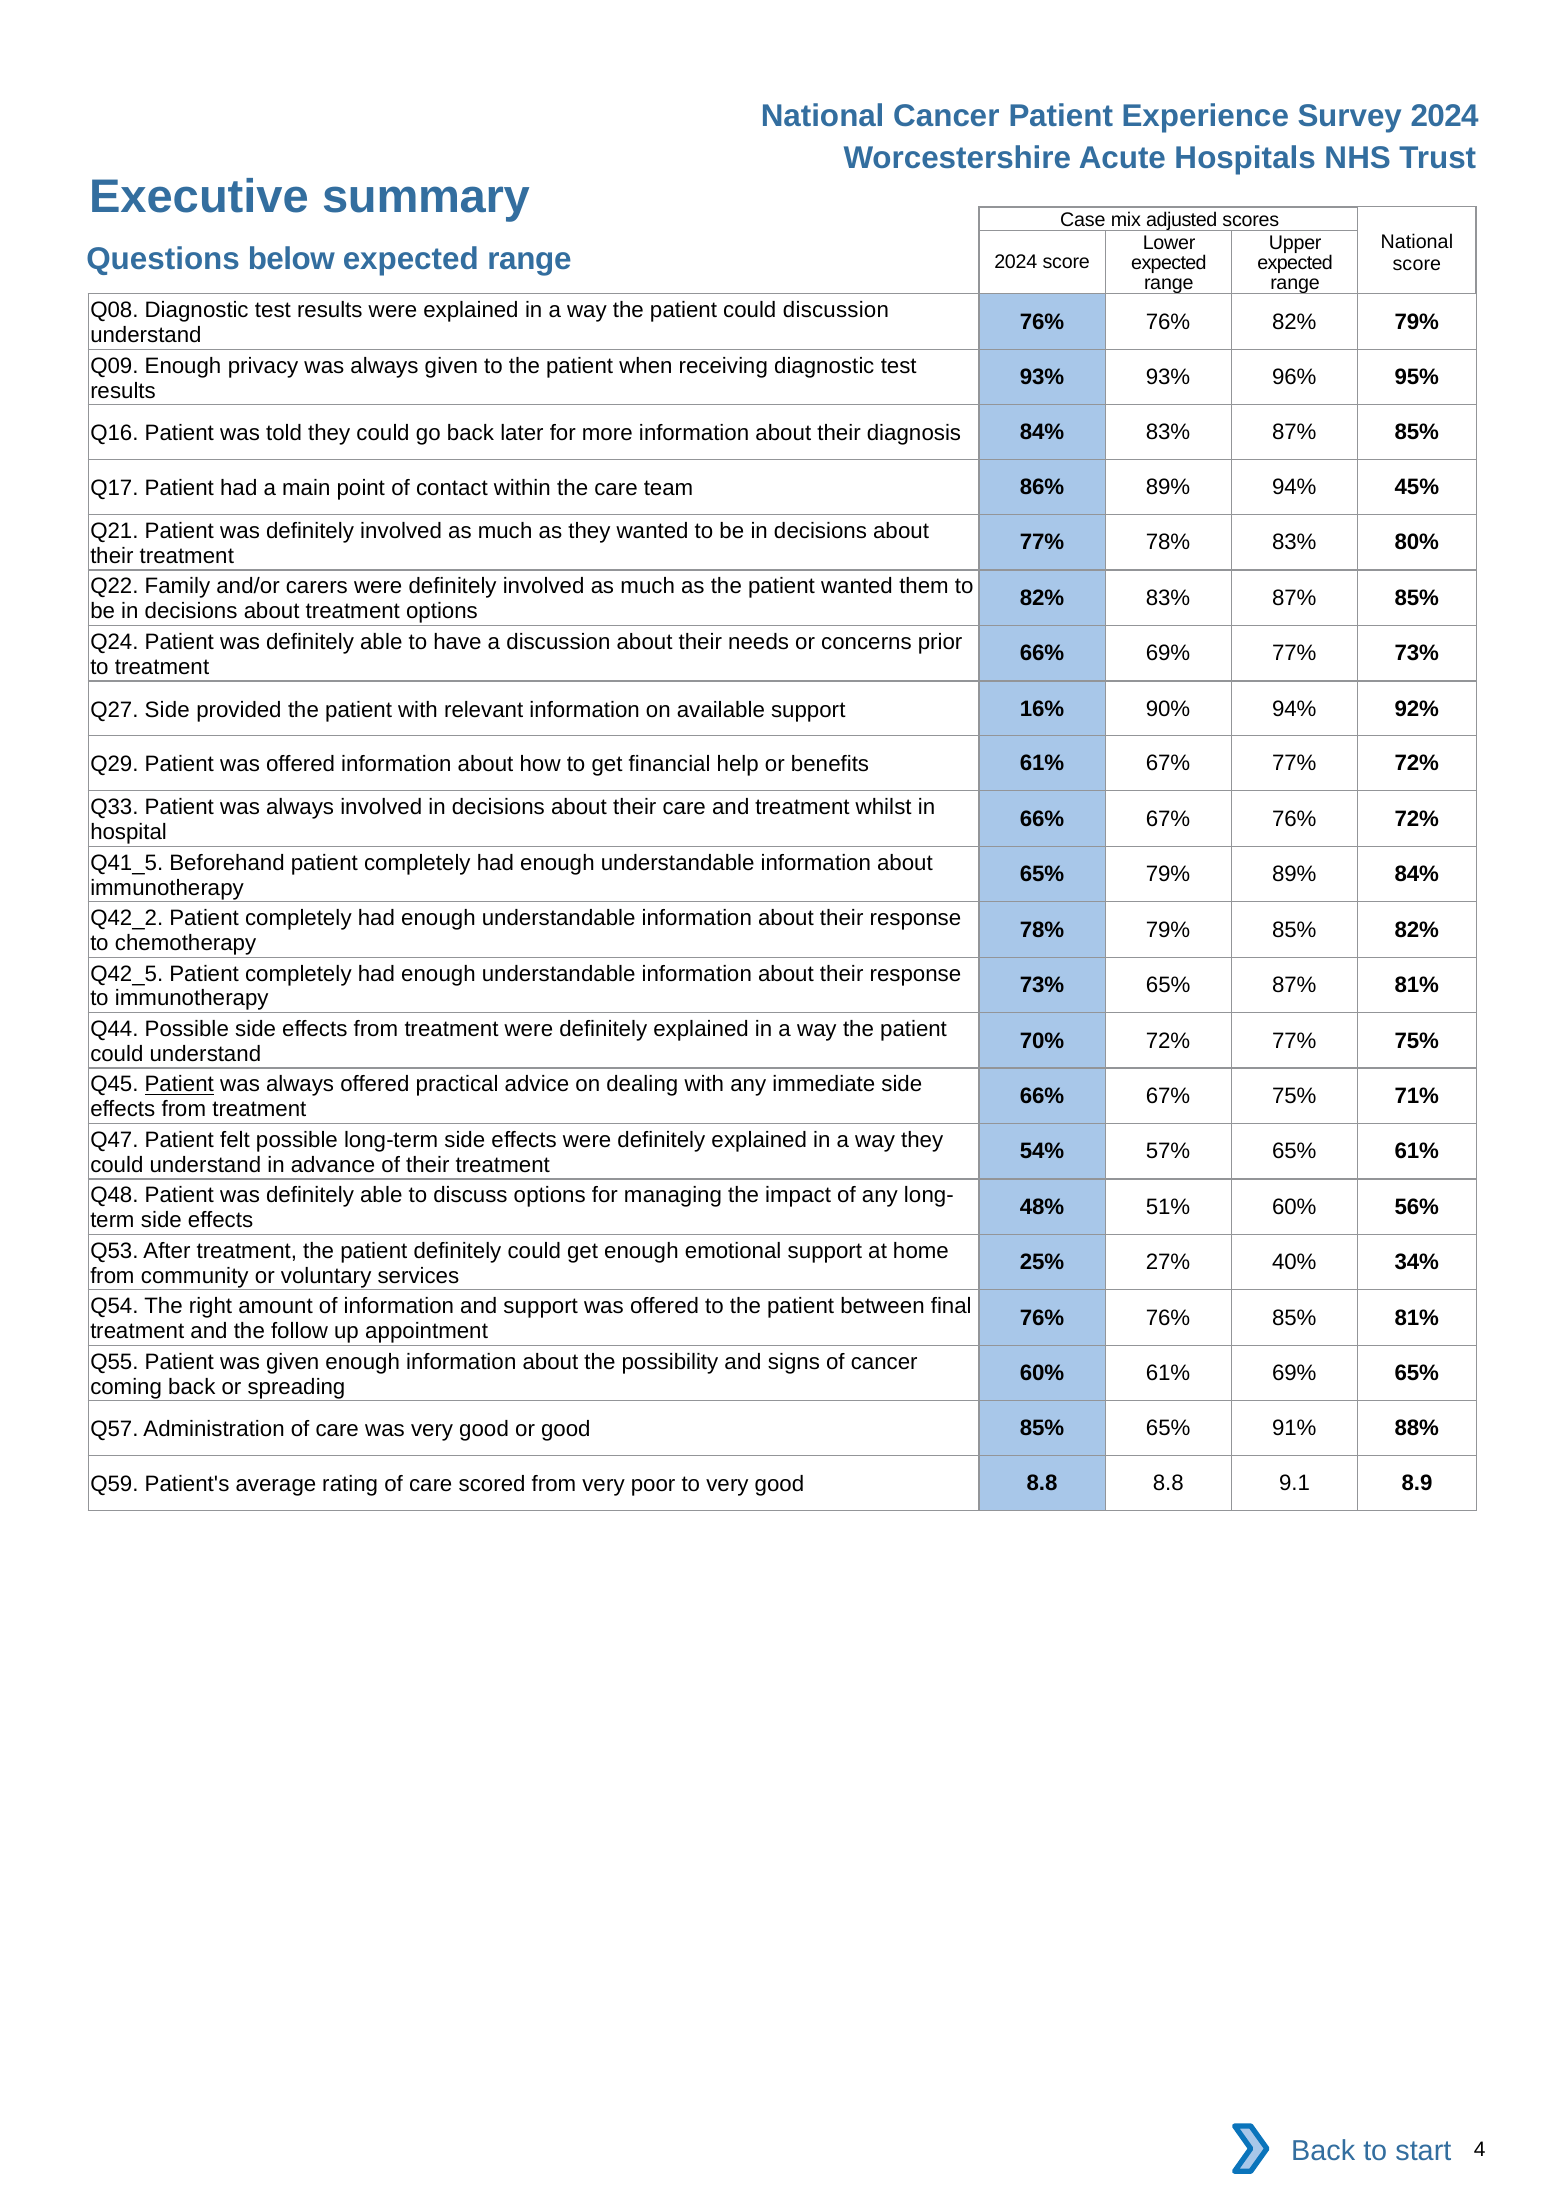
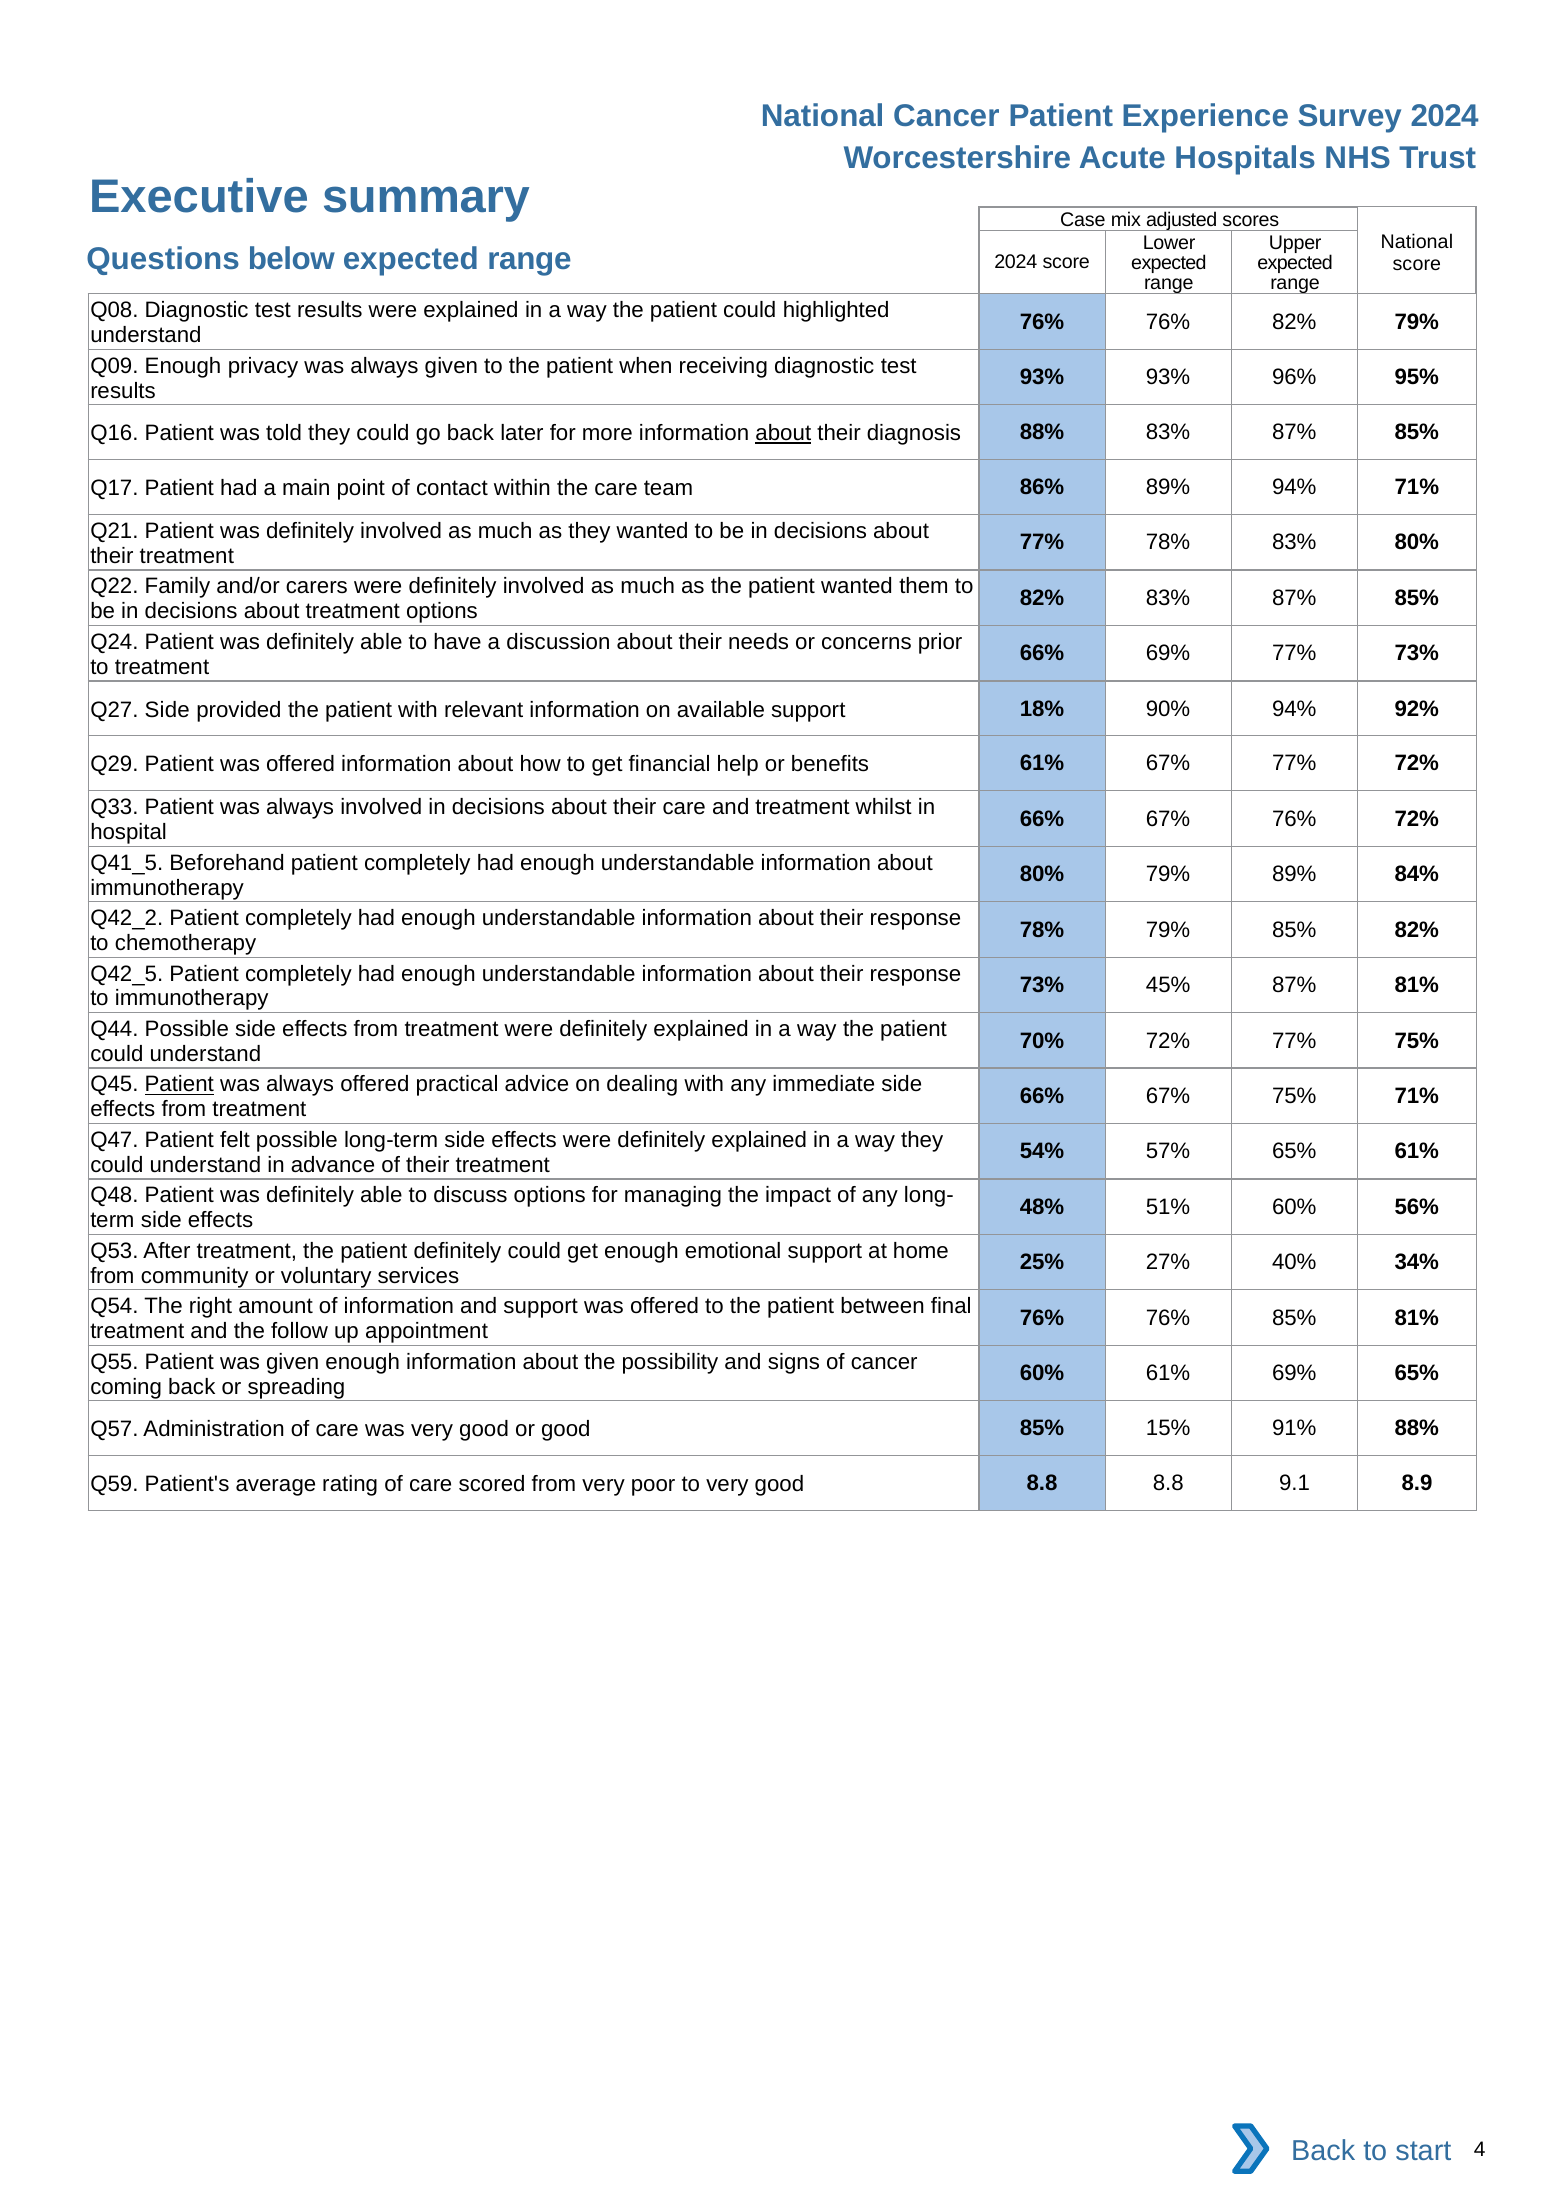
could discussion: discussion -> highlighted
about at (783, 433) underline: none -> present
diagnosis 84%: 84% -> 88%
94% 45%: 45% -> 71%
16%: 16% -> 18%
65% at (1042, 874): 65% -> 80%
73% 65%: 65% -> 45%
85% 65%: 65% -> 15%
